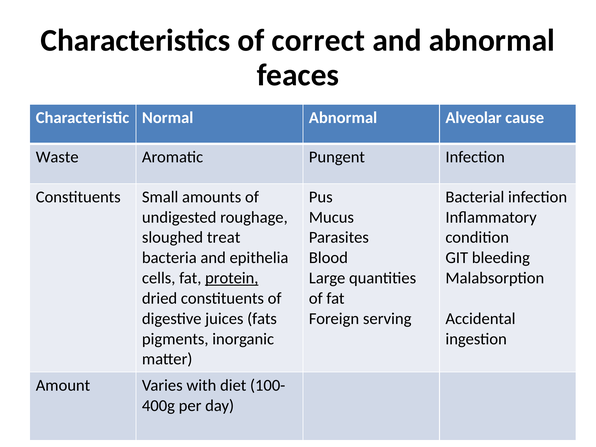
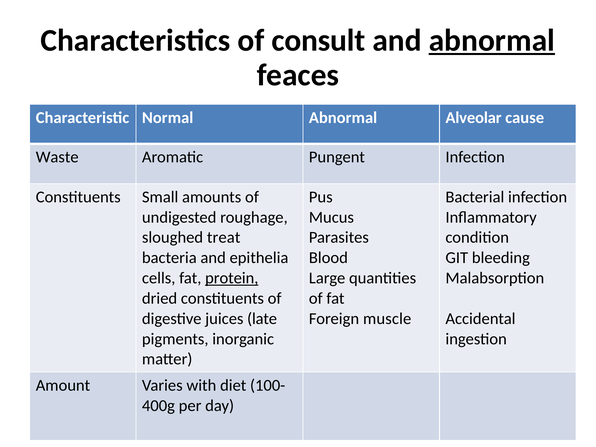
correct: correct -> consult
abnormal at (492, 40) underline: none -> present
fats: fats -> late
serving: serving -> muscle
